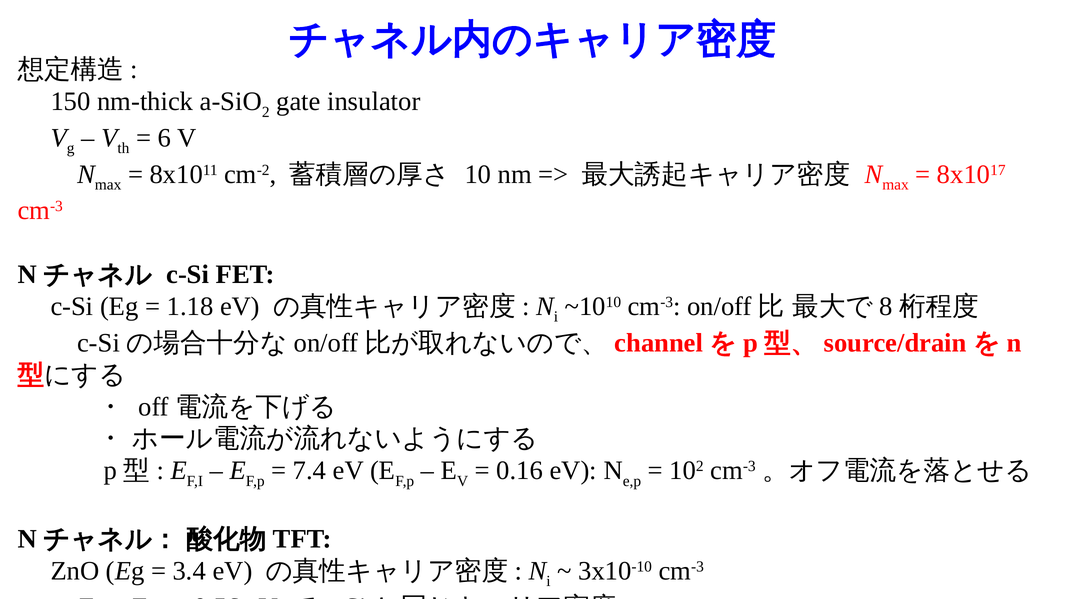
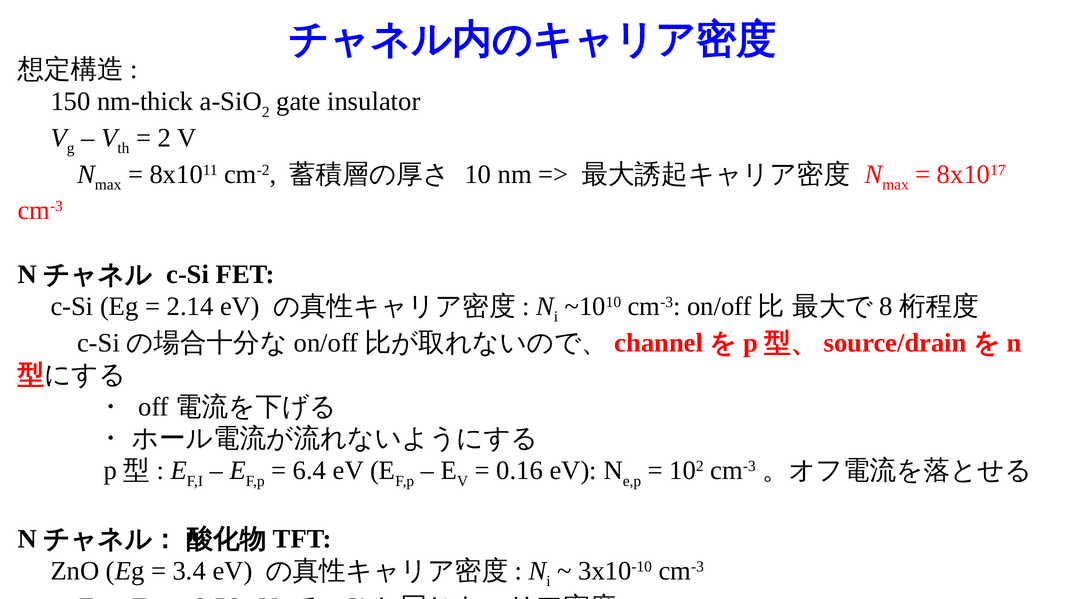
6 at (164, 138): 6 -> 2
1.18: 1.18 -> 2.14
7.4: 7.4 -> 6.4
